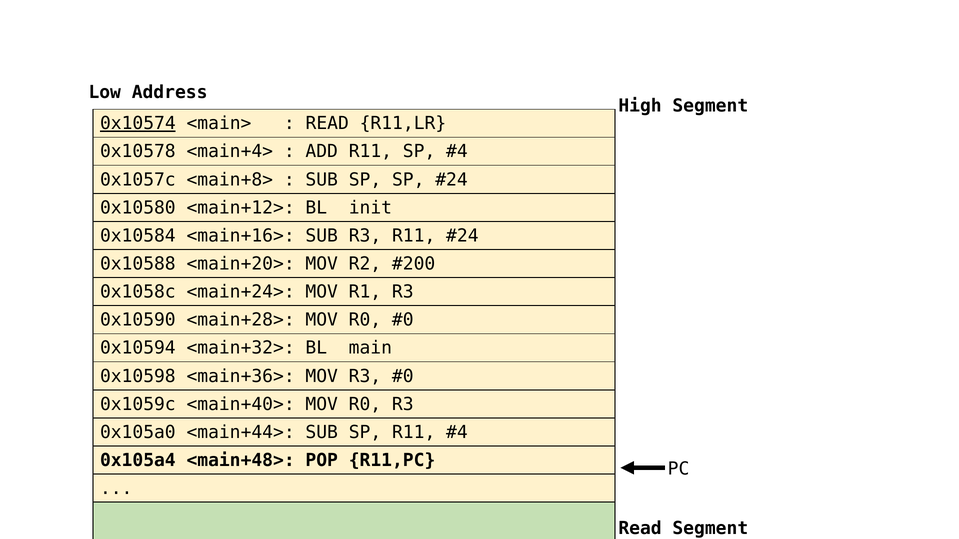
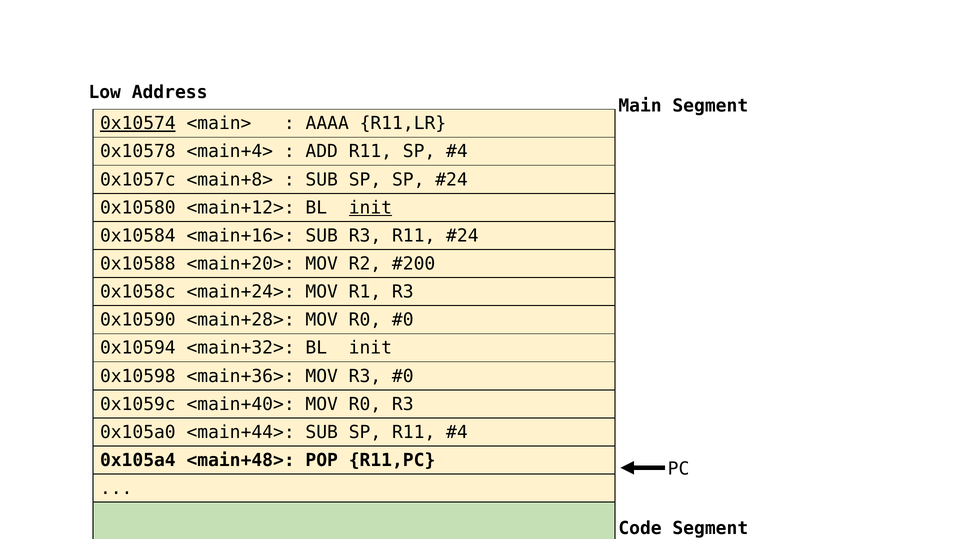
High at (640, 106): High -> Main
READ at (327, 124): READ -> AAAA
init at (370, 208) underline: none -> present
<main+32> BL main: main -> init
Read at (640, 529): Read -> Code
